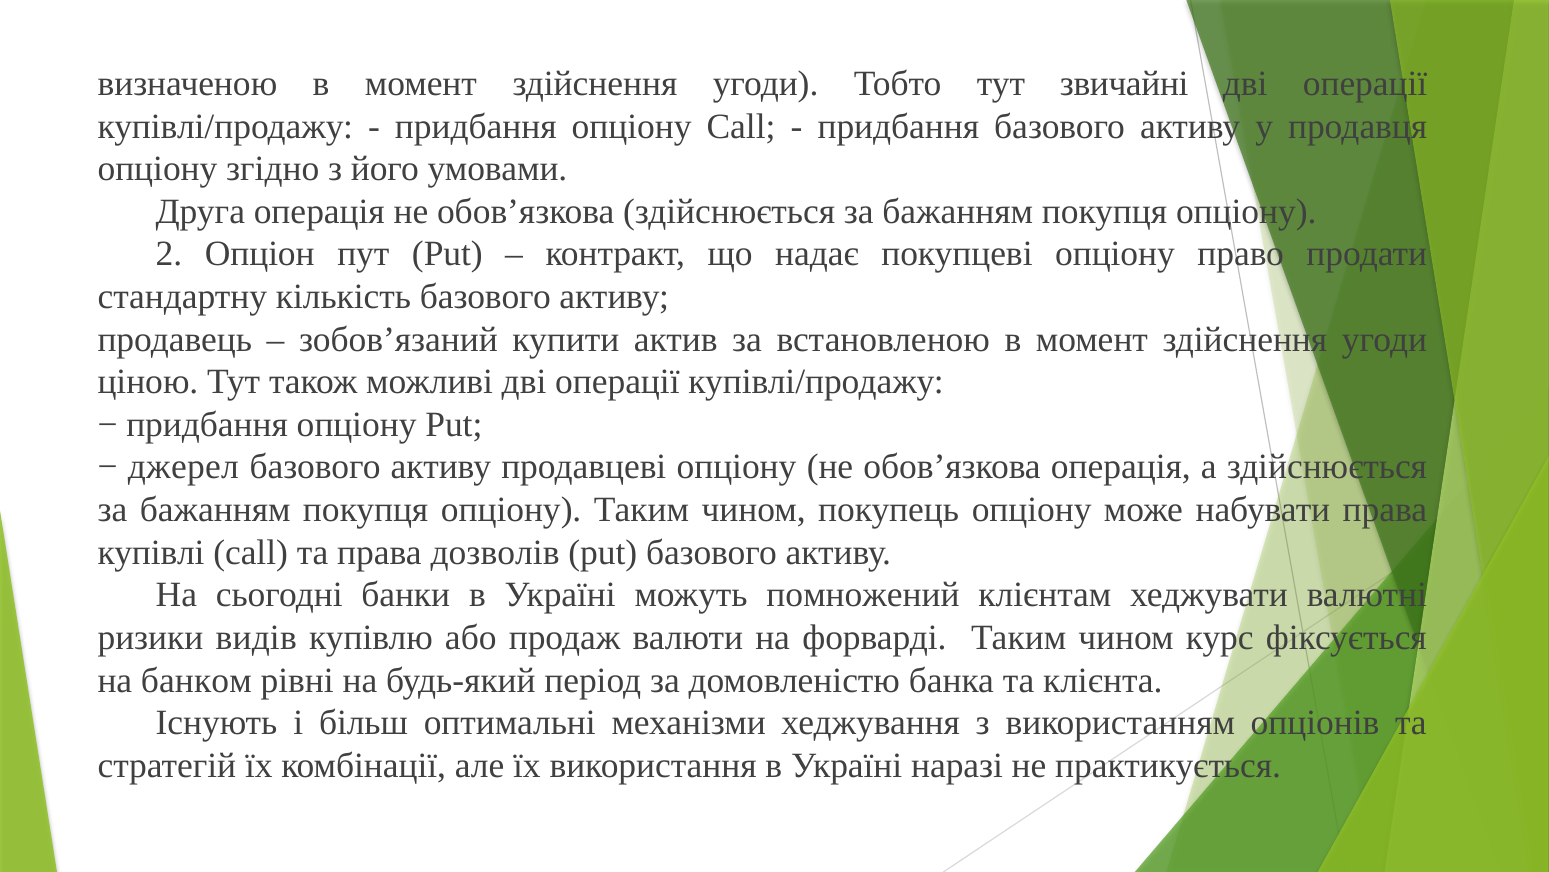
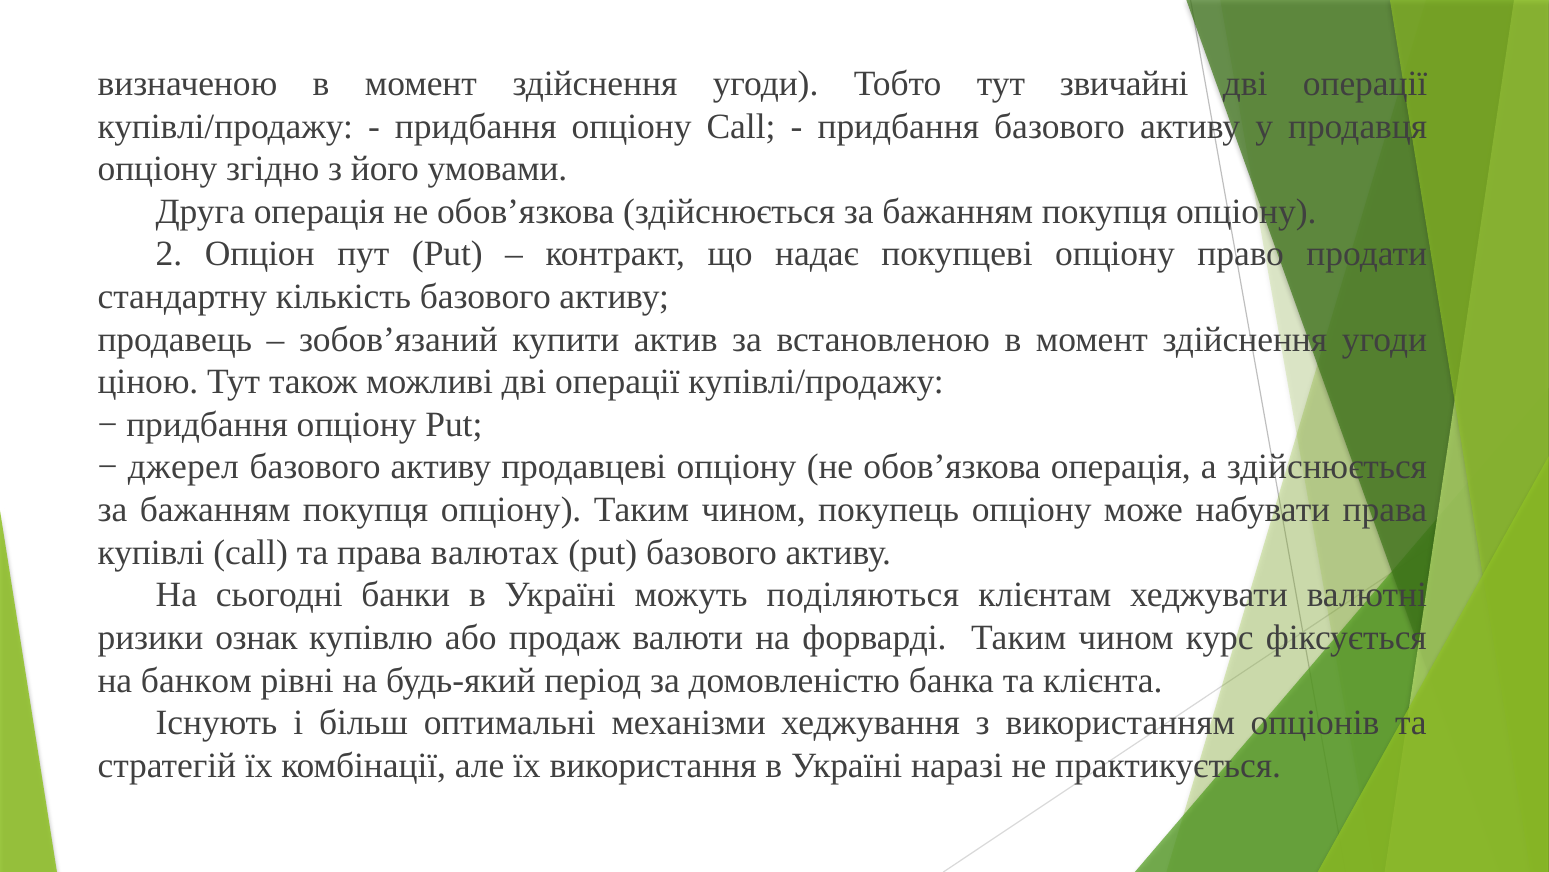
дозволів: дозволів -> валютах
помножений: помножений -> поділяються
видів: видів -> ознак
